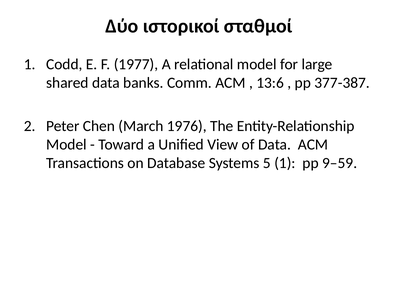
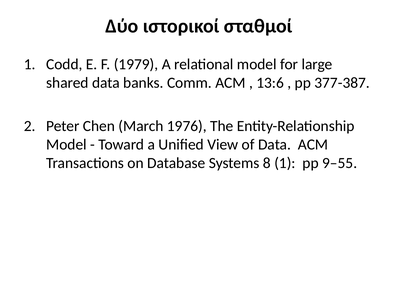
1977: 1977 -> 1979
5: 5 -> 8
9–59: 9–59 -> 9–55
